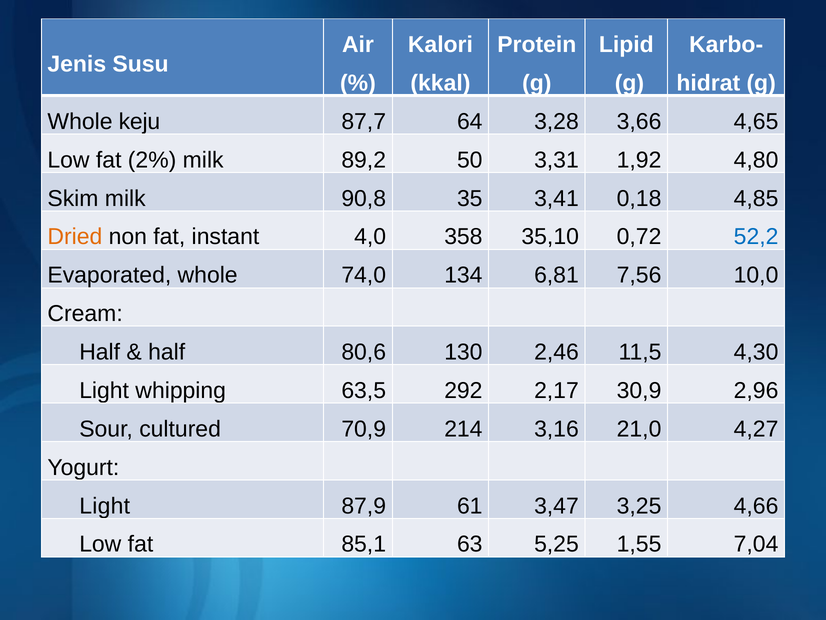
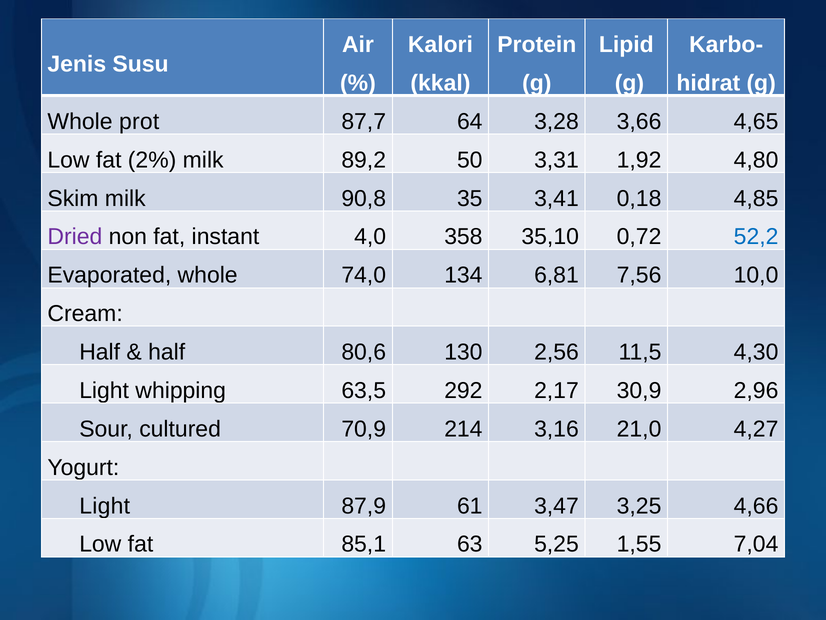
keju: keju -> prot
Dried colour: orange -> purple
2,46: 2,46 -> 2,56
